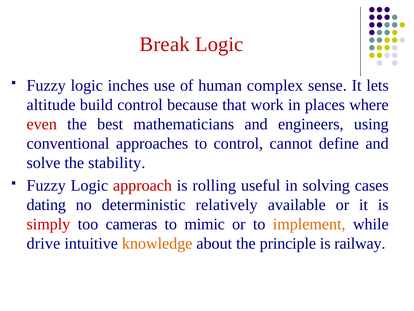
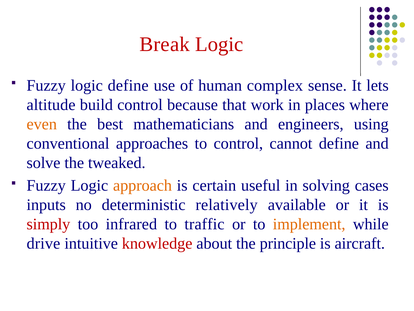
logic inches: inches -> define
even colour: red -> orange
stability: stability -> tweaked
approach colour: red -> orange
rolling: rolling -> certain
dating: dating -> inputs
cameras: cameras -> infrared
mimic: mimic -> traffic
knowledge colour: orange -> red
railway: railway -> aircraft
